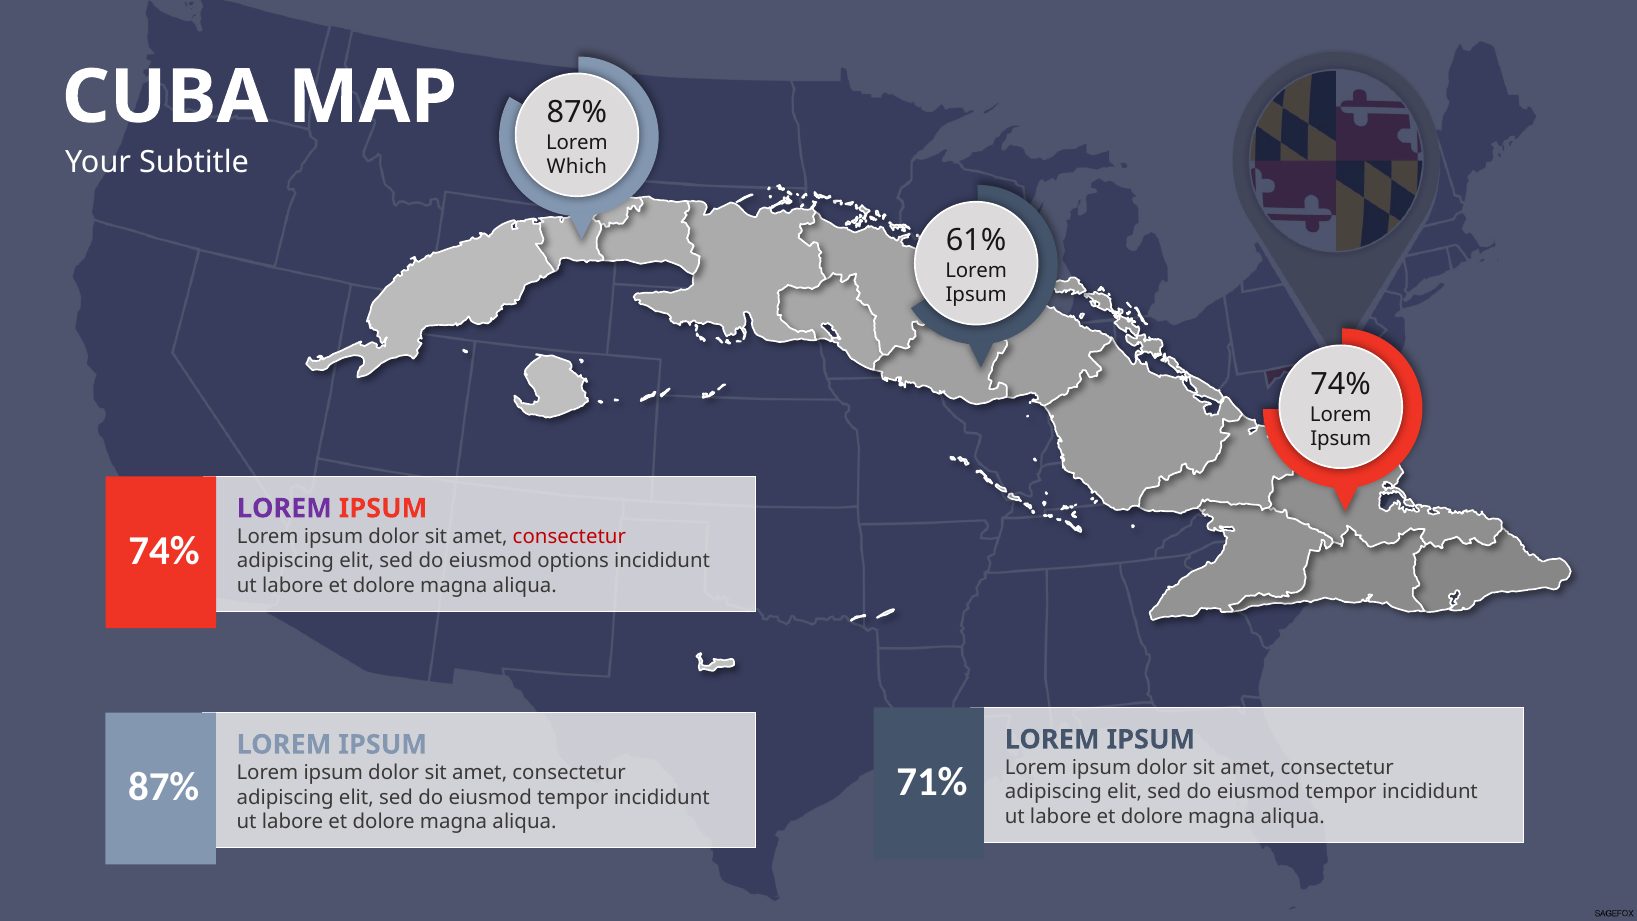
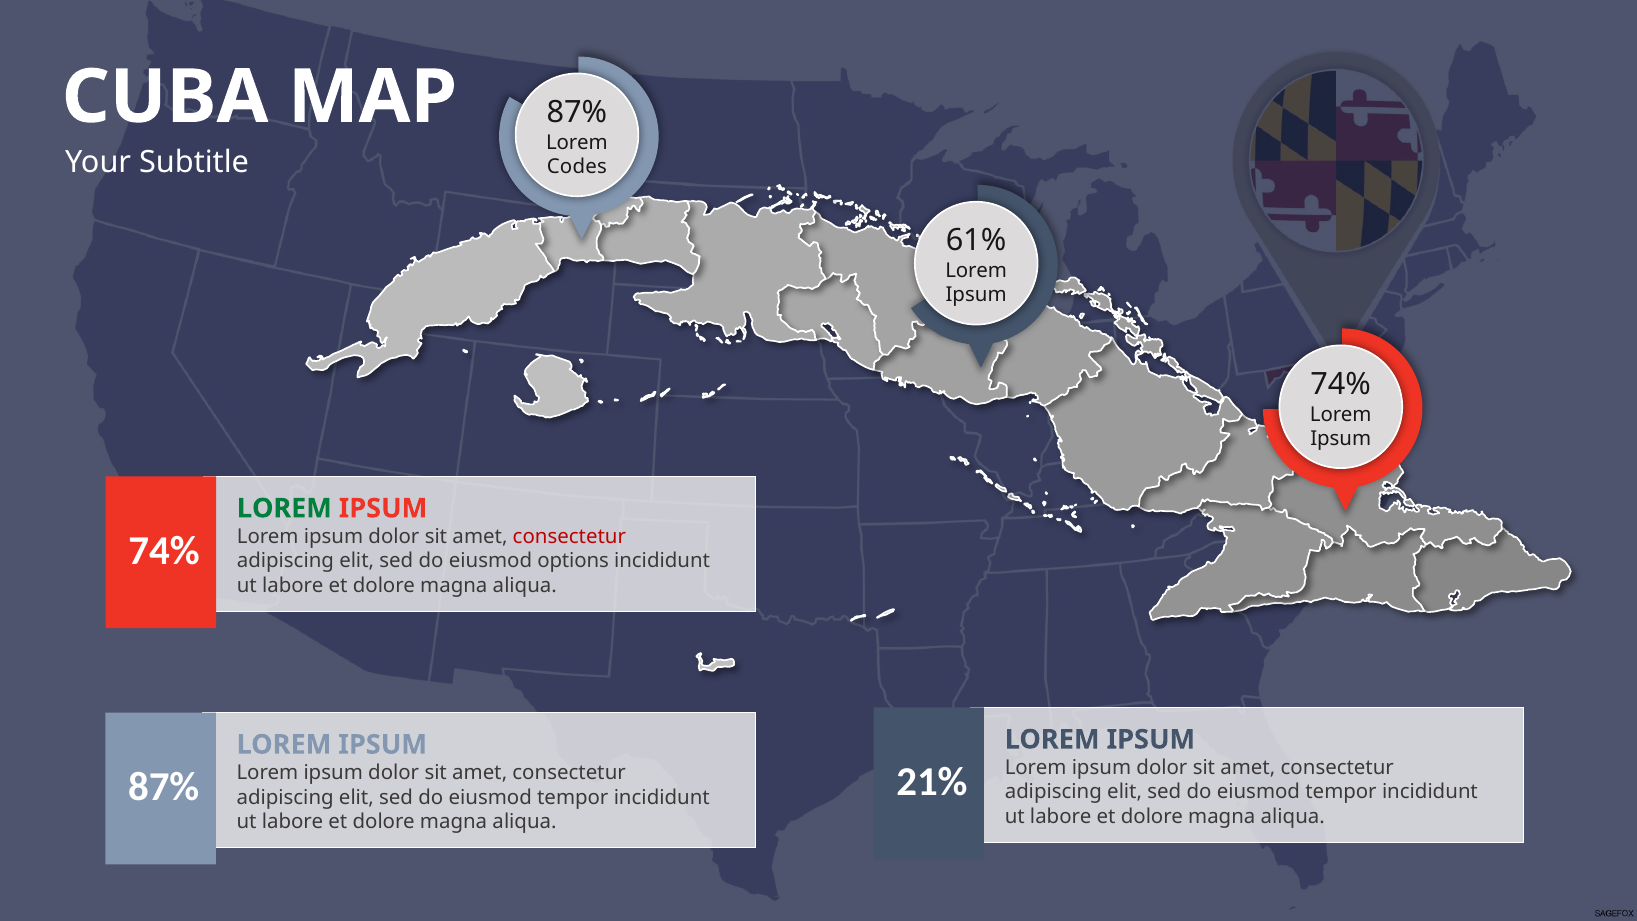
Which: Which -> Codes
LOREM at (284, 508) colour: purple -> green
71%: 71% -> 21%
